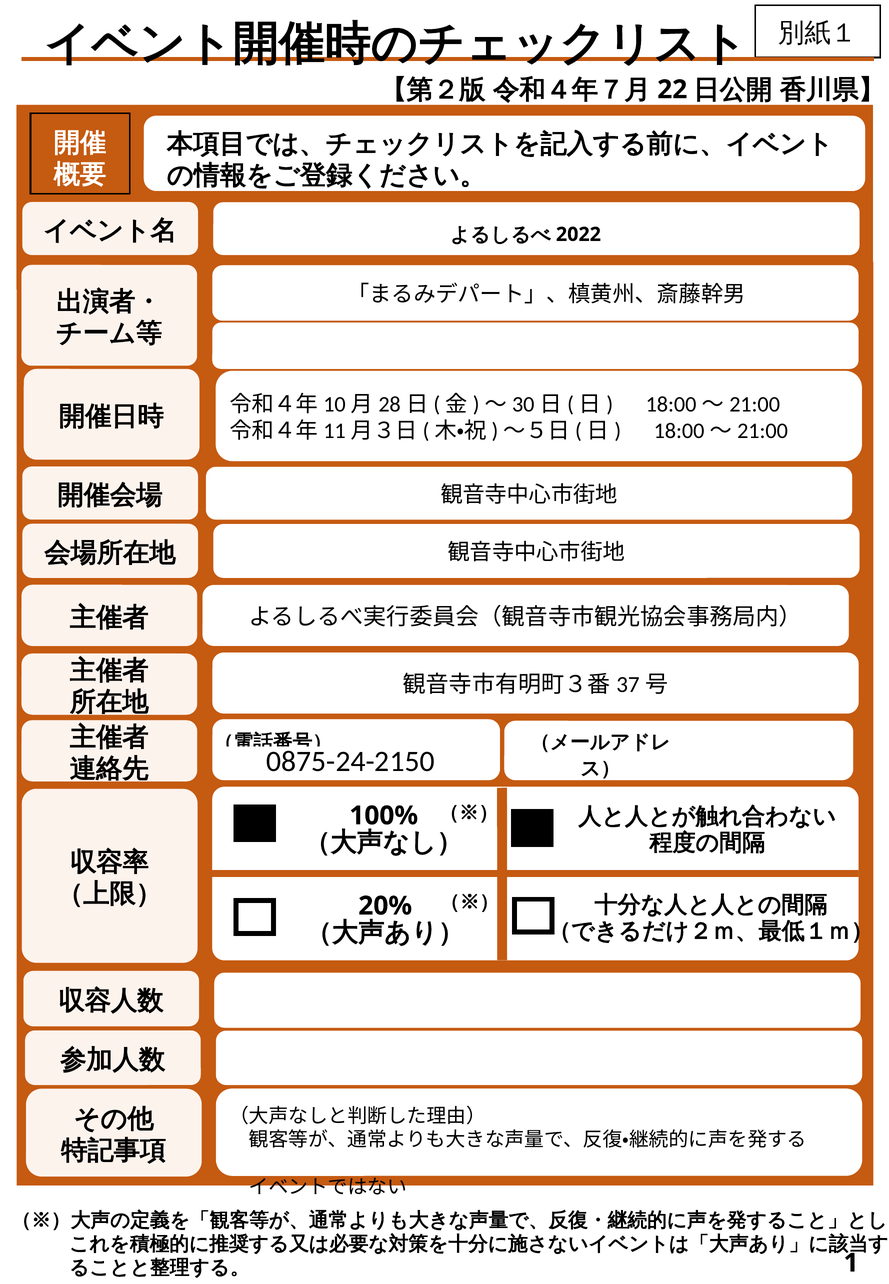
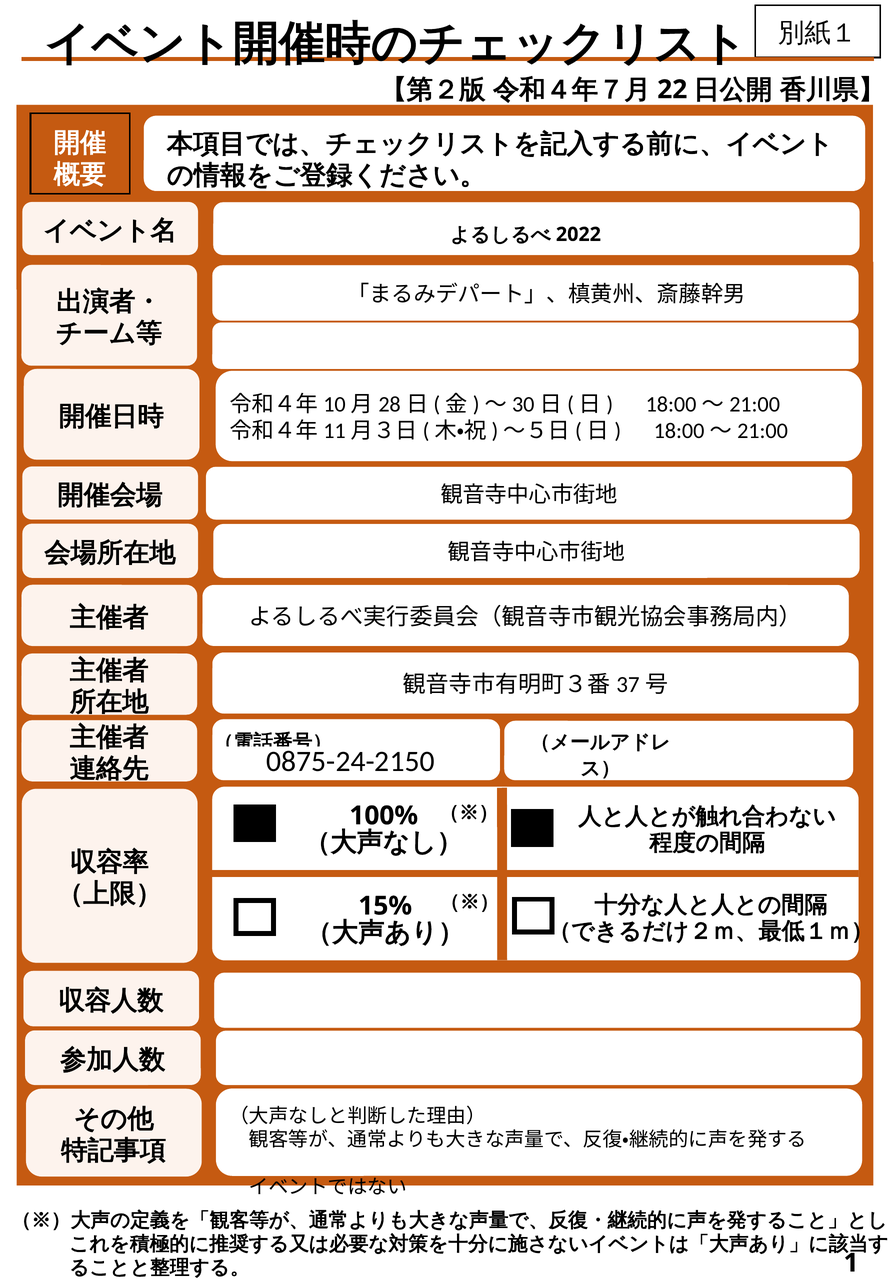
20%: 20% -> 15%
